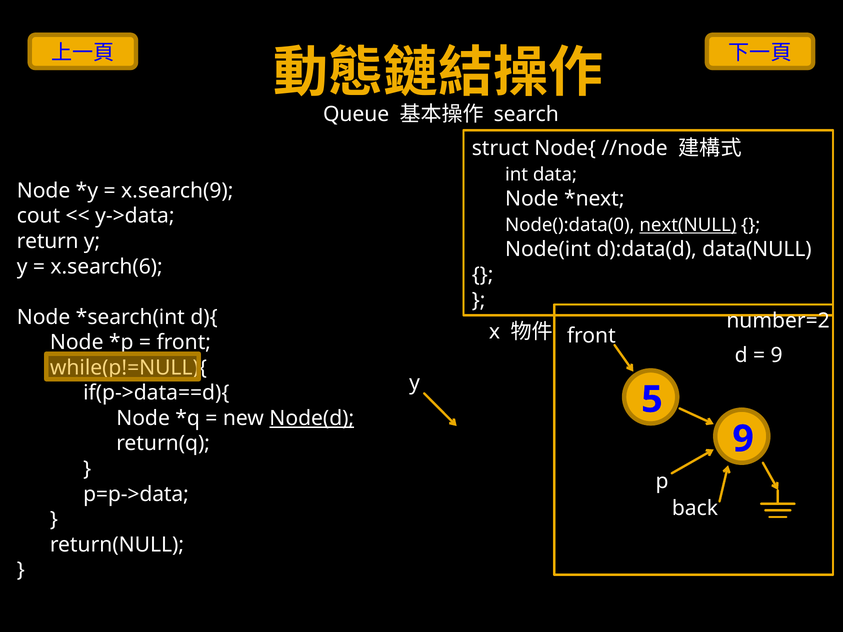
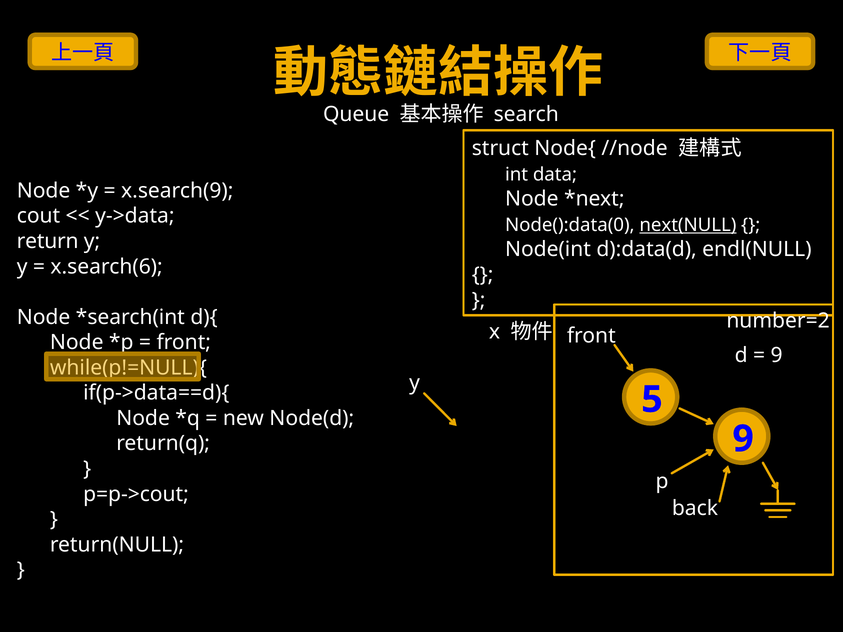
data(NULL: data(NULL -> endl(NULL
Node(d underline: present -> none
p=p->data: p=p->data -> p=p->cout
